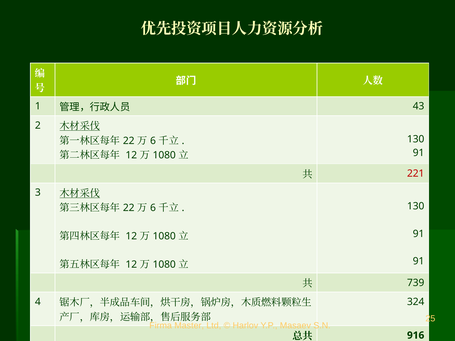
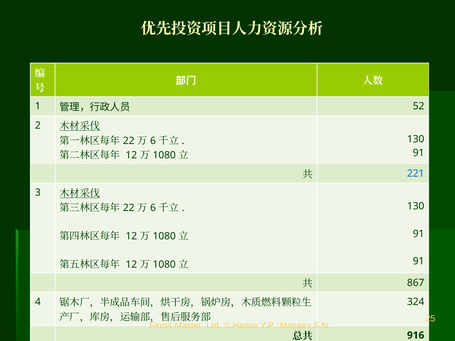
43: 43 -> 52
221 colour: red -> blue
739: 739 -> 867
